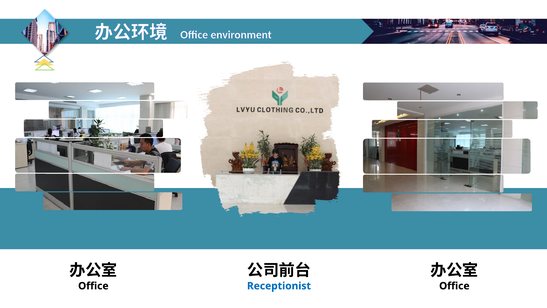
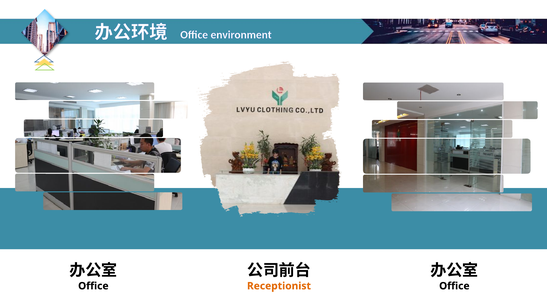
Receptionist colour: blue -> orange
